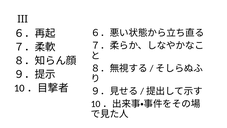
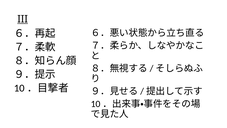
III underline: none -> present
